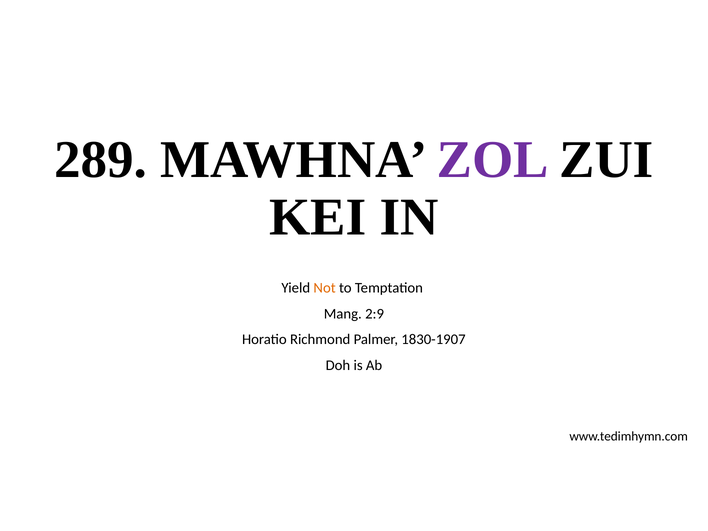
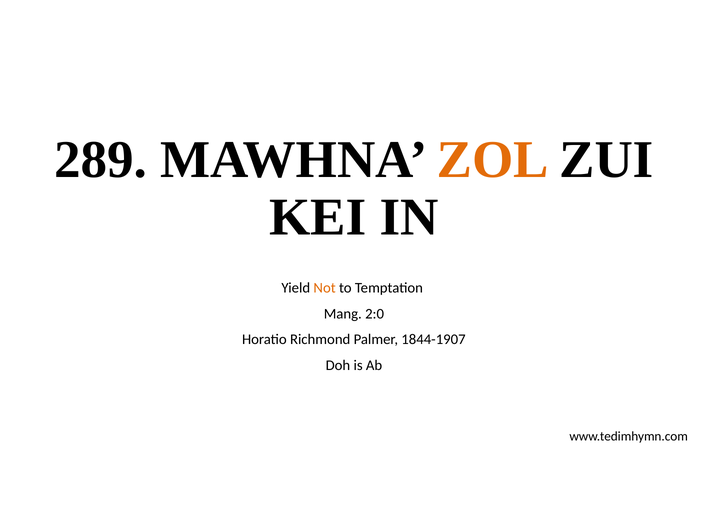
ZOL colour: purple -> orange
2:9: 2:9 -> 2:0
1830-1907: 1830-1907 -> 1844-1907
